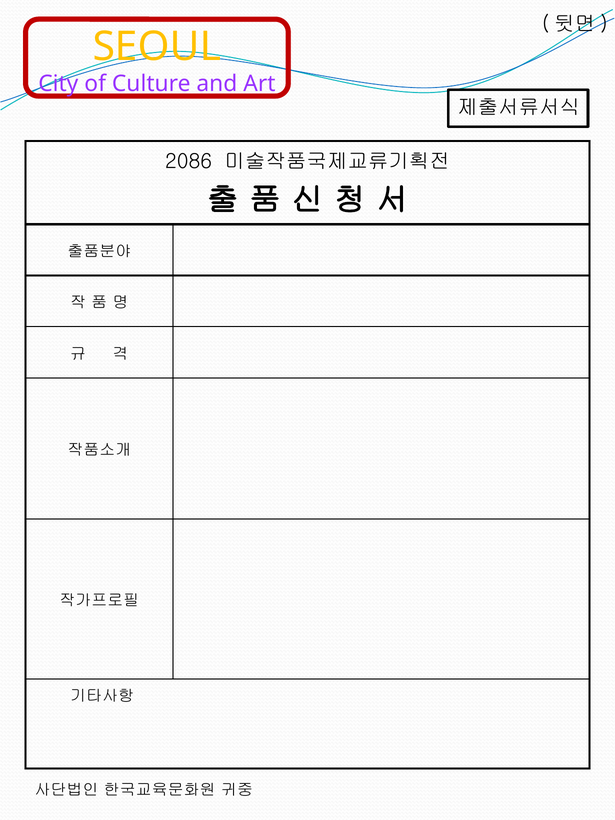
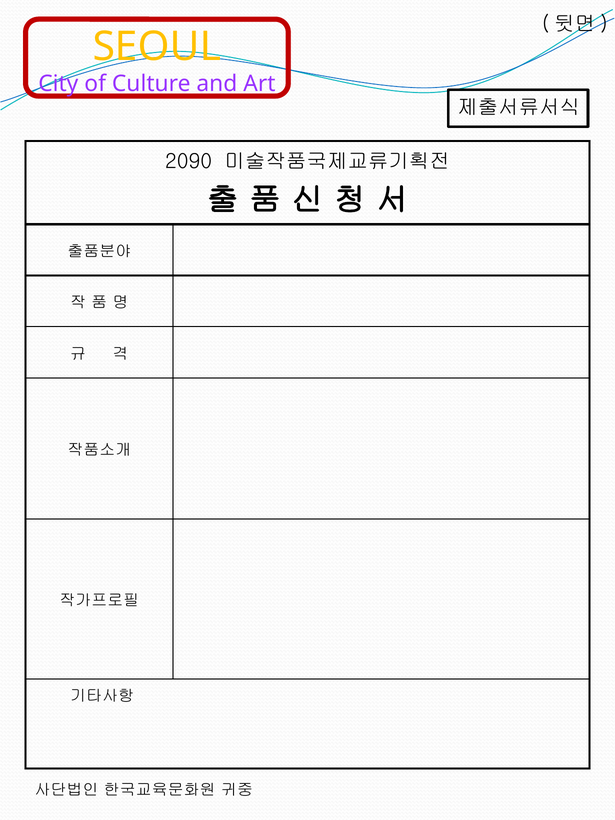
2086: 2086 -> 2090
